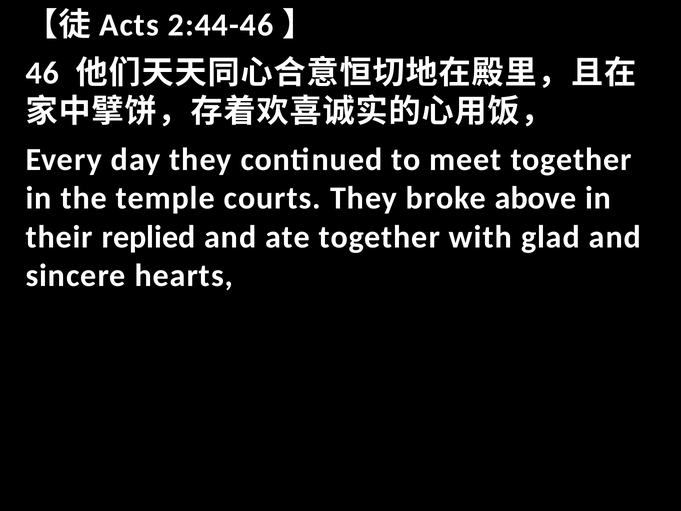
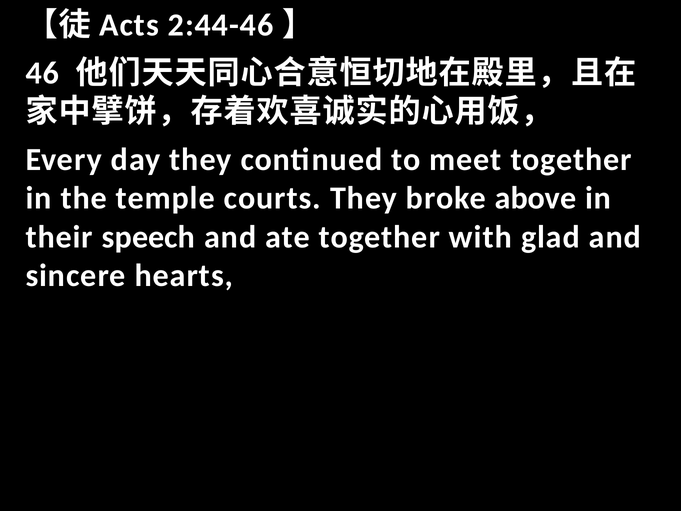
replied: replied -> speech
